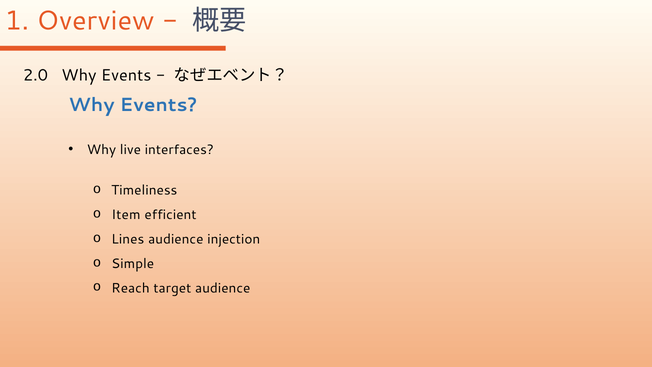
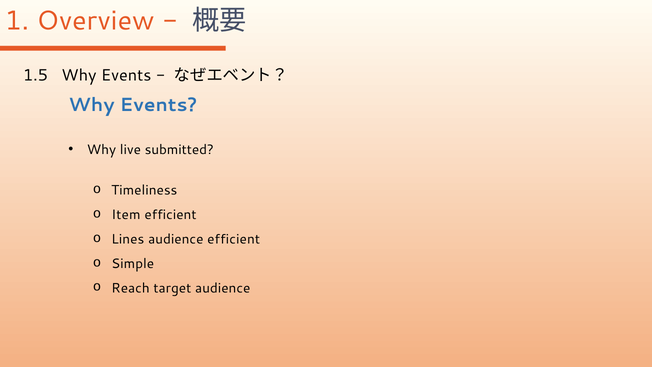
2.0: 2.0 -> 1.5
interfaces: interfaces -> submitted
audience injection: injection -> efficient
